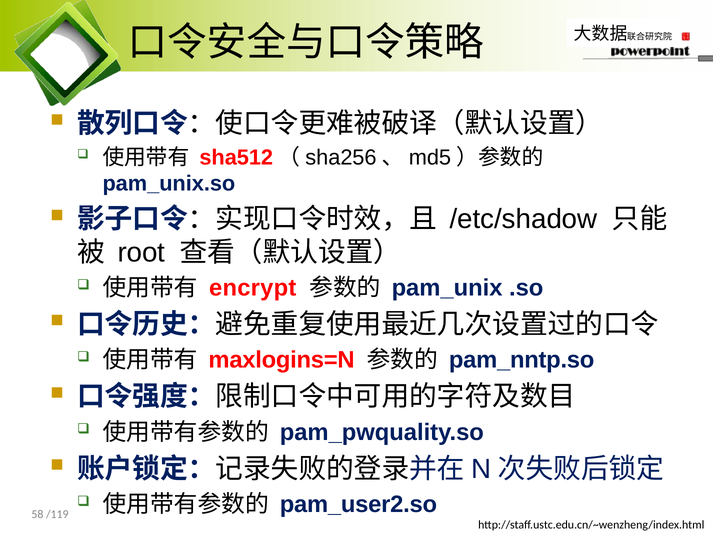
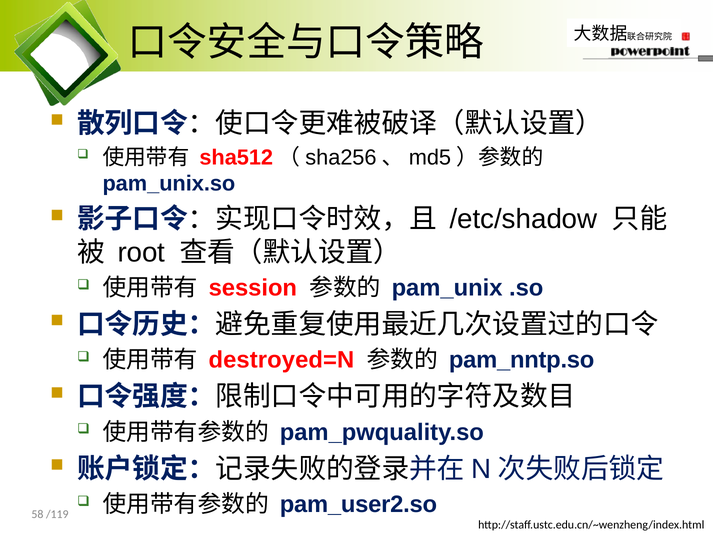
encrypt: encrypt -> session
maxlogins=N: maxlogins=N -> destroyed=N
